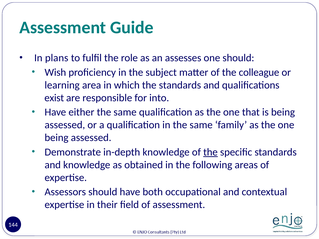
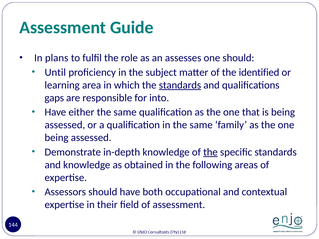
Wish: Wish -> Until
colleague: colleague -> identified
standards at (180, 85) underline: none -> present
exist: exist -> gaps
